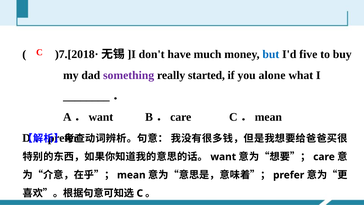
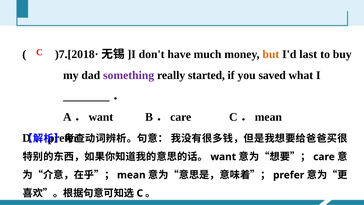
but colour: blue -> orange
five: five -> last
alone: alone -> saved
